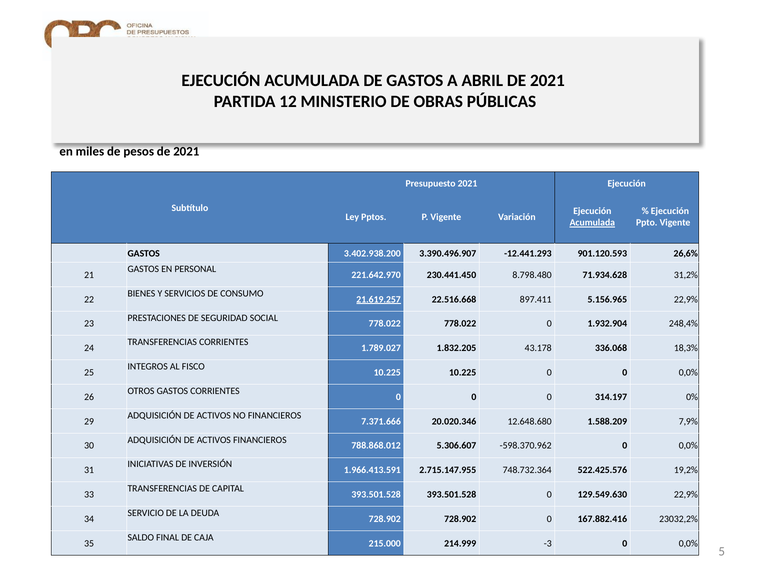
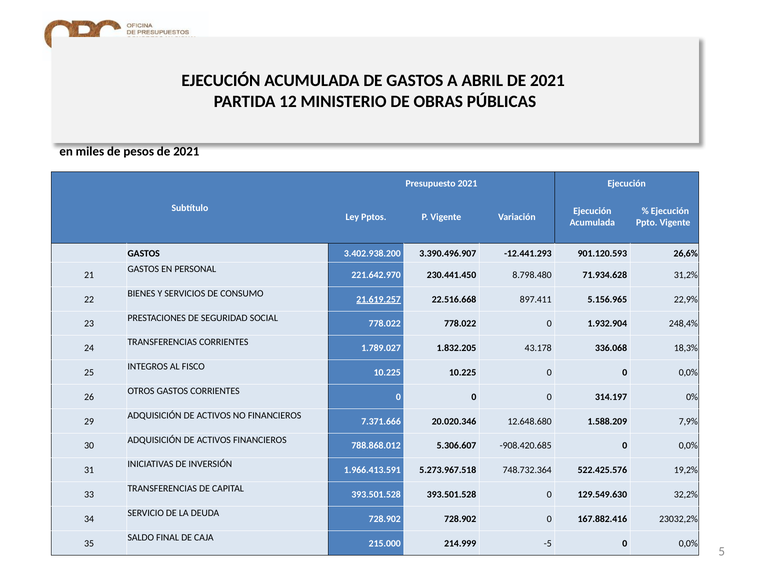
Acumulada at (592, 222) underline: present -> none
-598.370.962: -598.370.962 -> -908.420.685
2.715.147.955: 2.715.147.955 -> 5.273.967.518
129.549.630 22,9%: 22,9% -> 32,2%
-3: -3 -> -5
